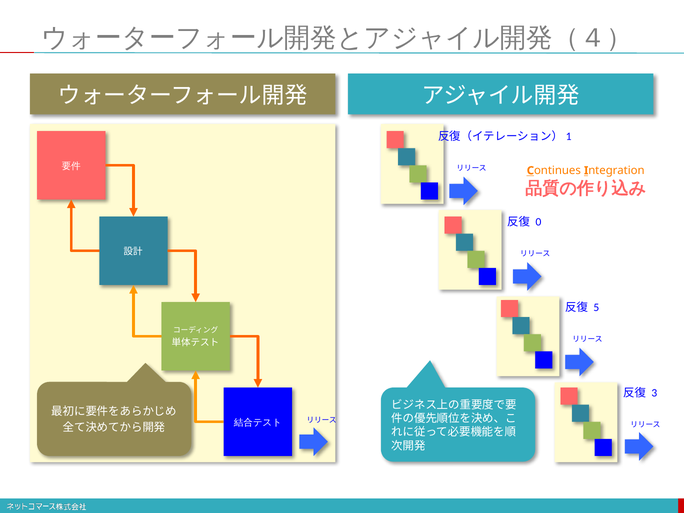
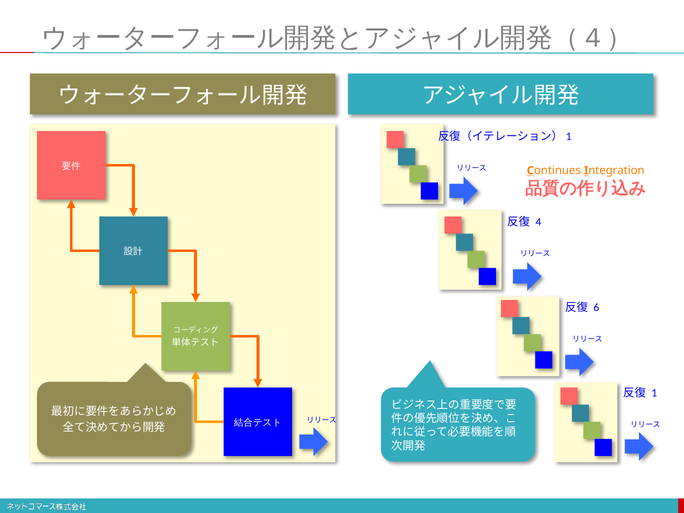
0: 0 -> 4
5: 5 -> 6
3 at (654, 393): 3 -> 1
